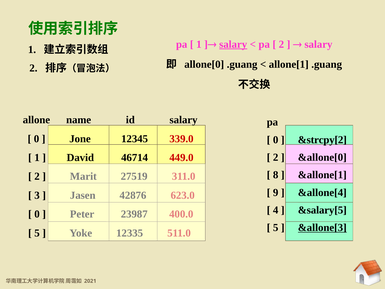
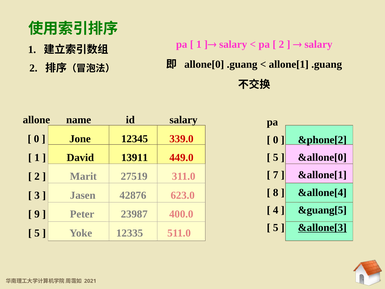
salary at (233, 44) underline: present -> none
&strcpy[2: &strcpy[2 -> &phone[2
2 at (276, 157): 2 -> 5
46714: 46714 -> 13911
8: 8 -> 7
9: 9 -> 8
&salary[5: &salary[5 -> &guang[5
0 at (37, 214): 0 -> 9
